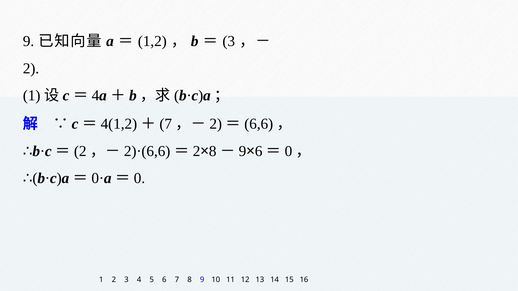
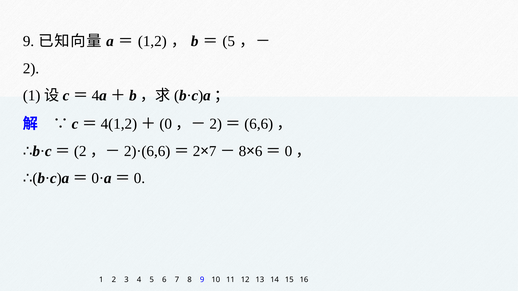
3 at (229, 41): 3 -> 5
7 at (166, 124): 7 -> 0
8 at (213, 151): 8 -> 7
9 at (243, 151): 9 -> 8
